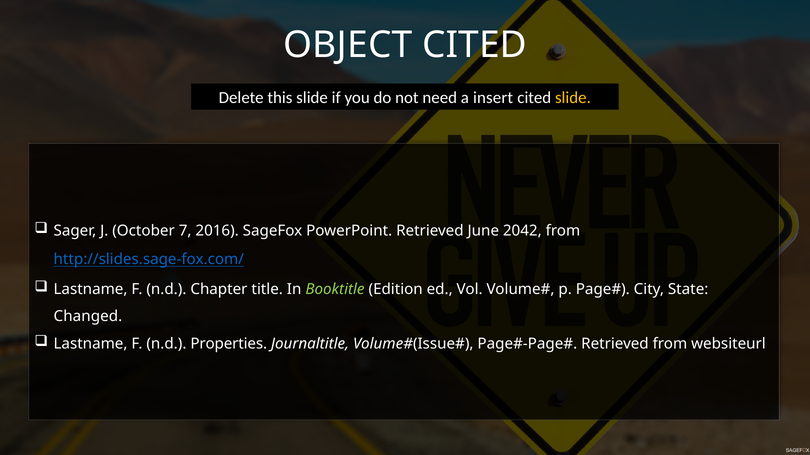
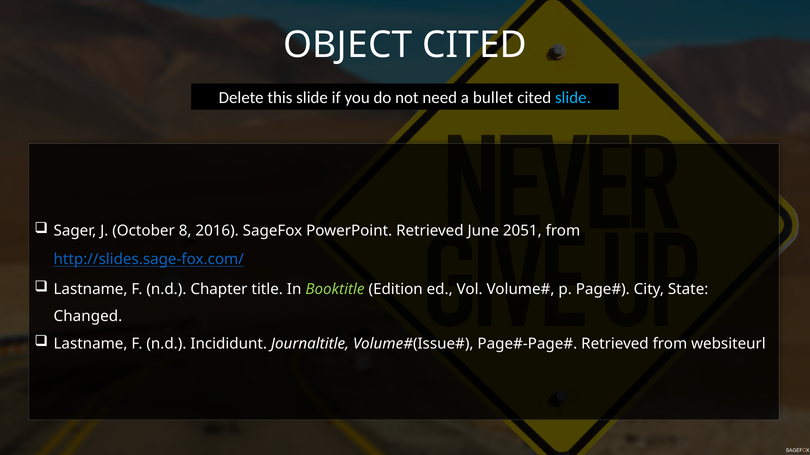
insert: insert -> bullet
slide at (573, 98) colour: yellow -> light blue
7: 7 -> 8
2042: 2042 -> 2051
Properties: Properties -> Incididunt
